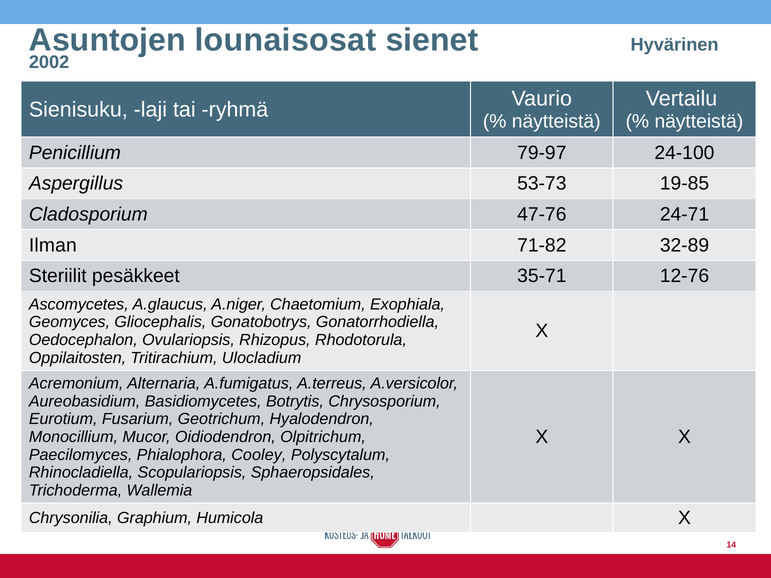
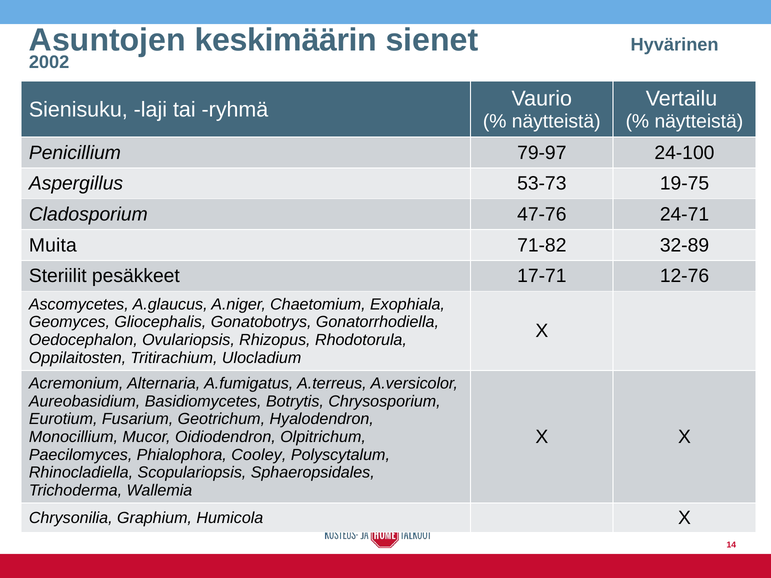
lounaisosat: lounaisosat -> keskimäärin
19-85: 19-85 -> 19-75
Ilman: Ilman -> Muita
35-71: 35-71 -> 17-71
